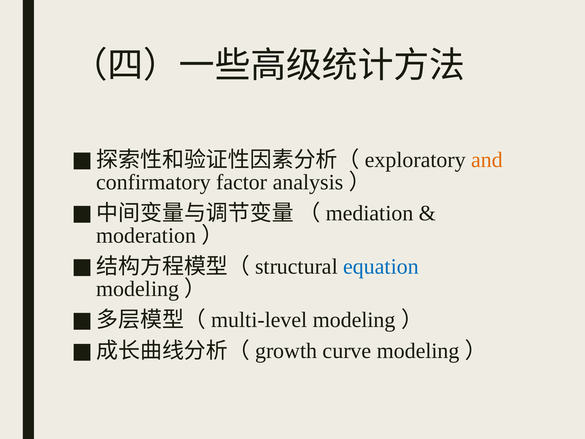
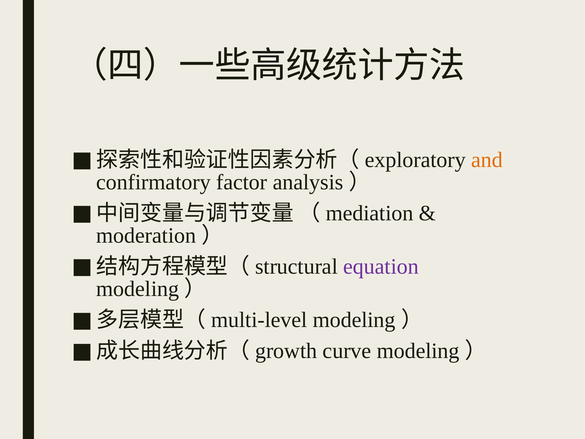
equation colour: blue -> purple
